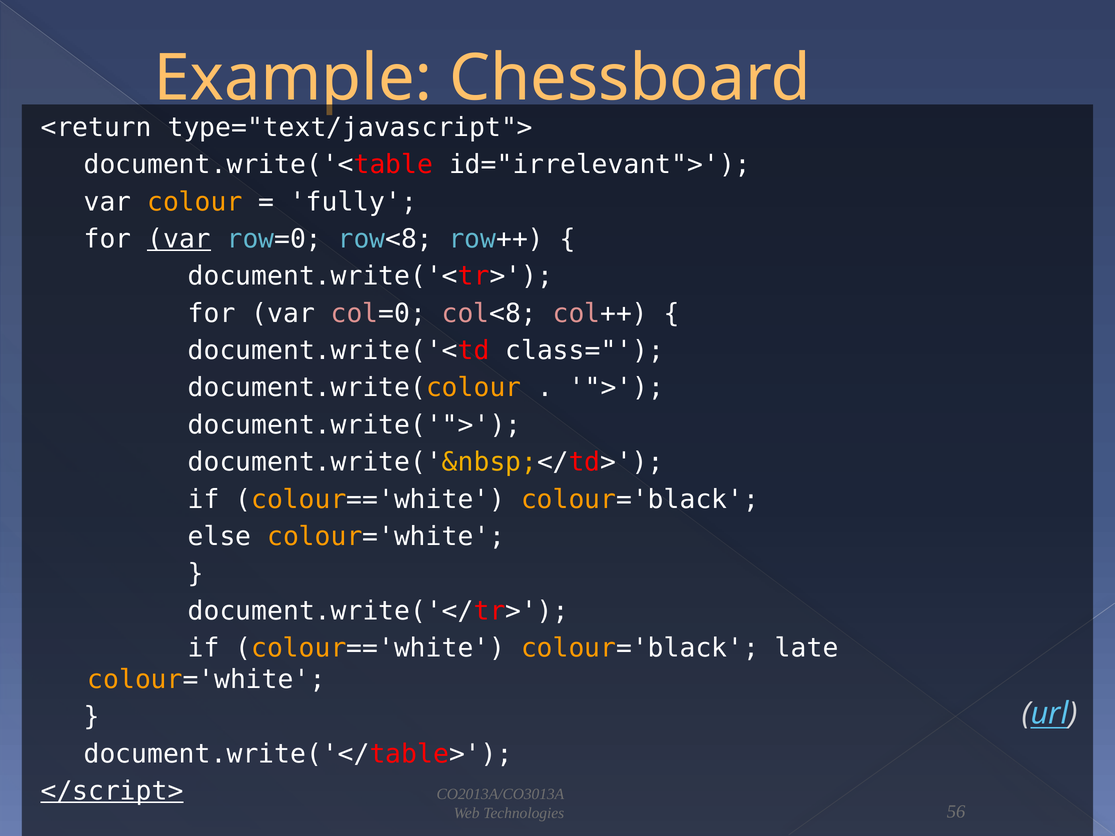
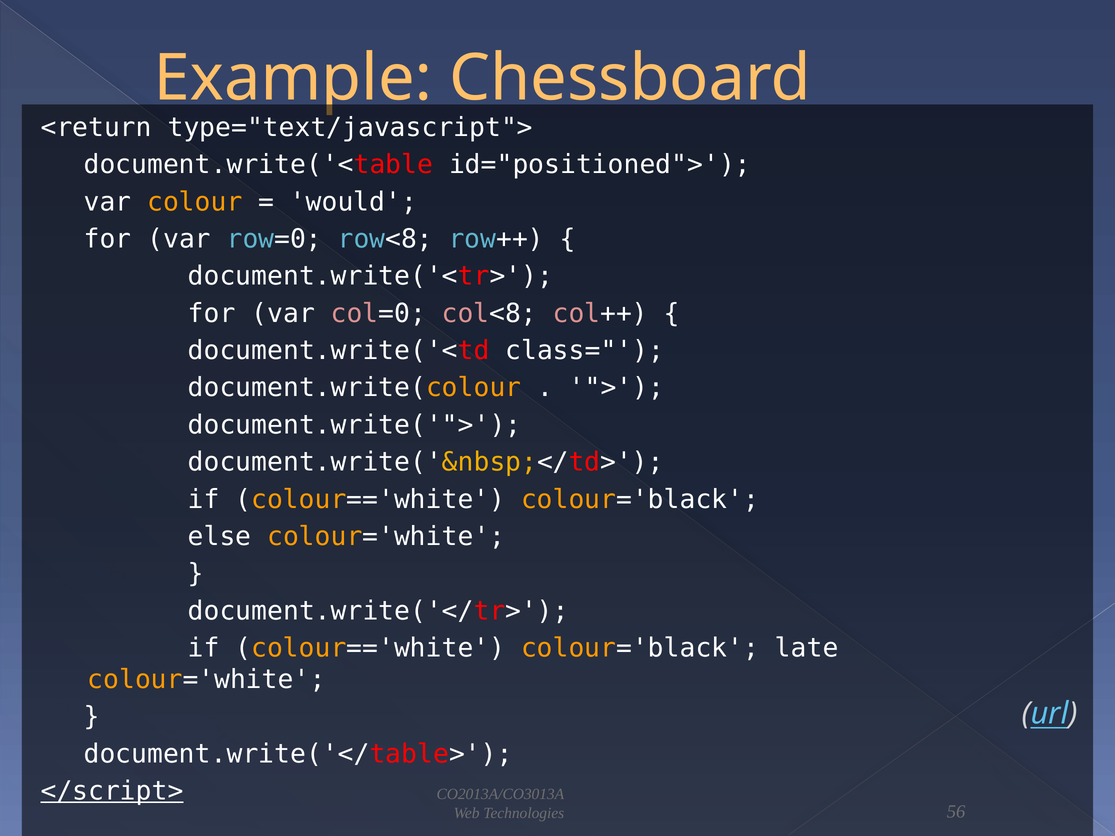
id="irrelevant">: id="irrelevant"> -> id="positioned">
fully: fully -> would
var at (179, 239) underline: present -> none
